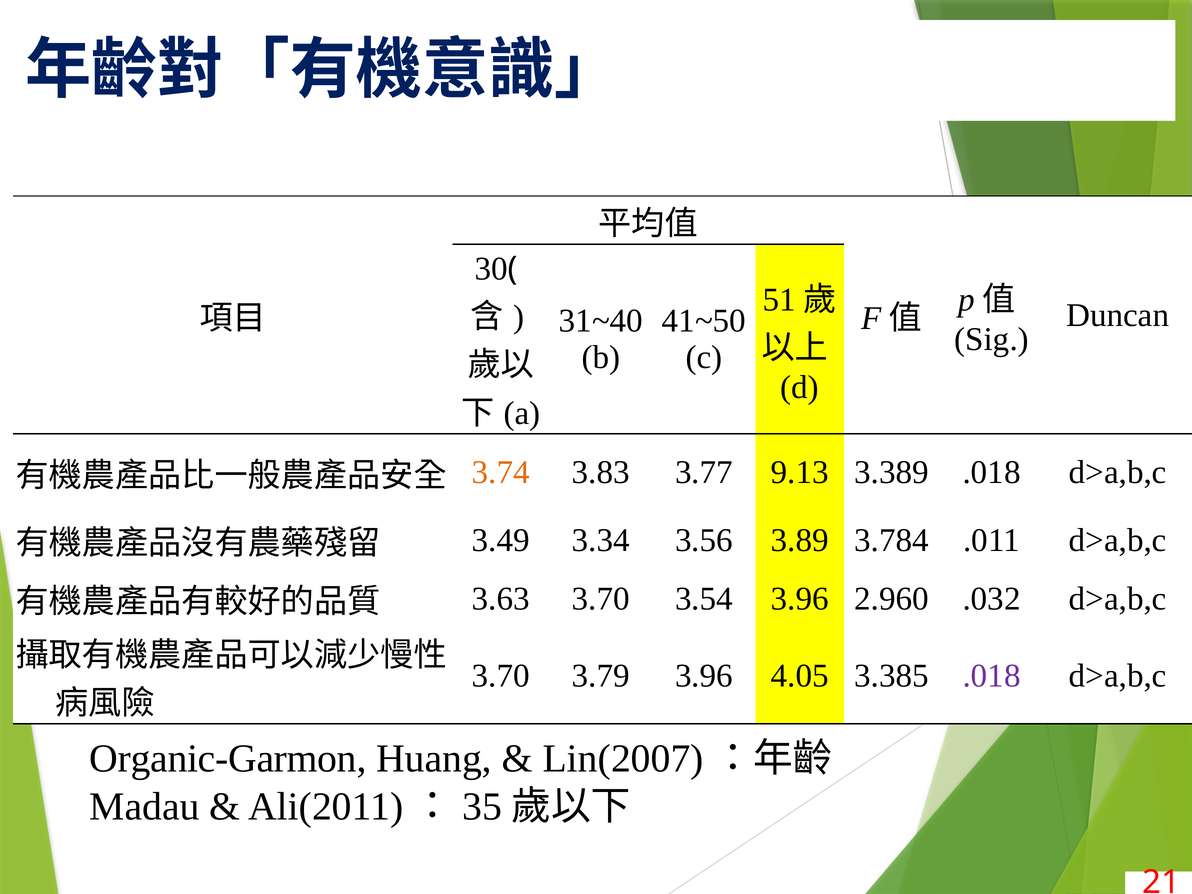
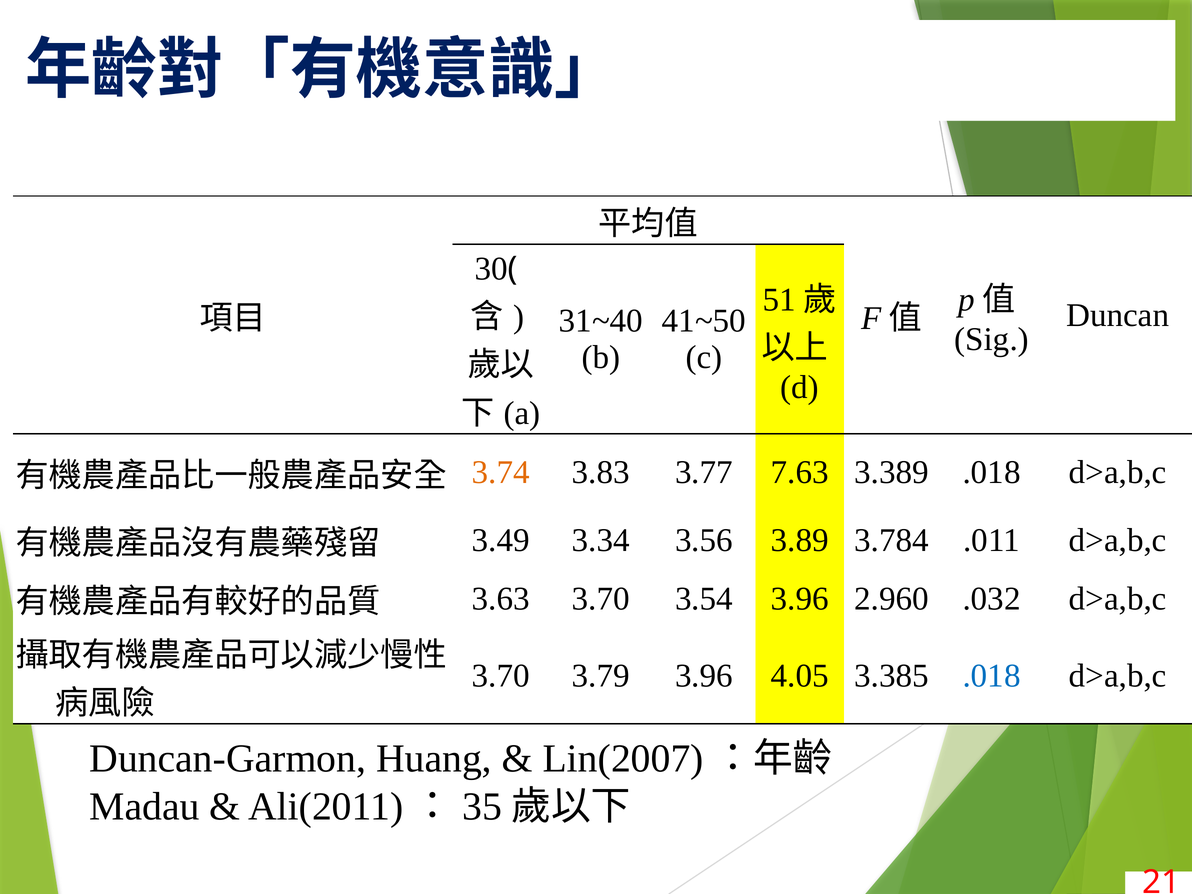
9.13: 9.13 -> 7.63
.018 at (992, 676) colour: purple -> blue
Organic-Garmon: Organic-Garmon -> Duncan-Garmon
